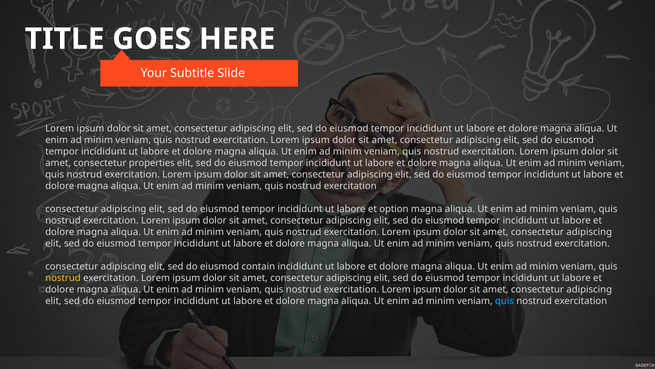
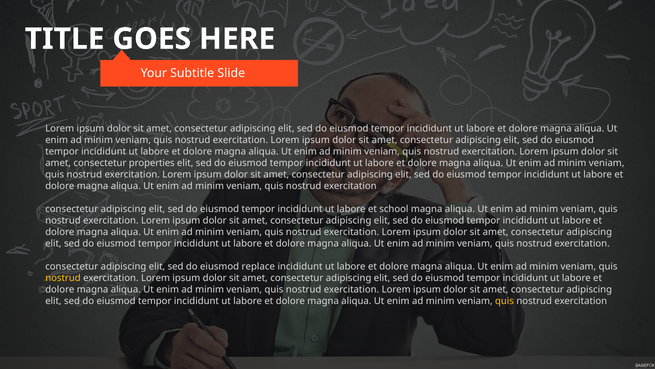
option: option -> school
contain: contain -> replace
quis at (505, 300) colour: light blue -> yellow
